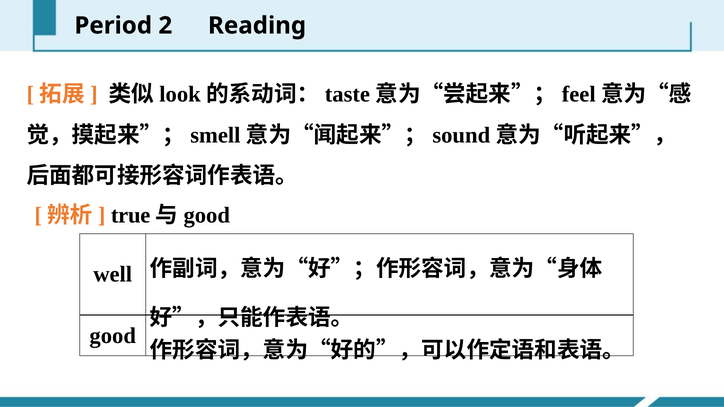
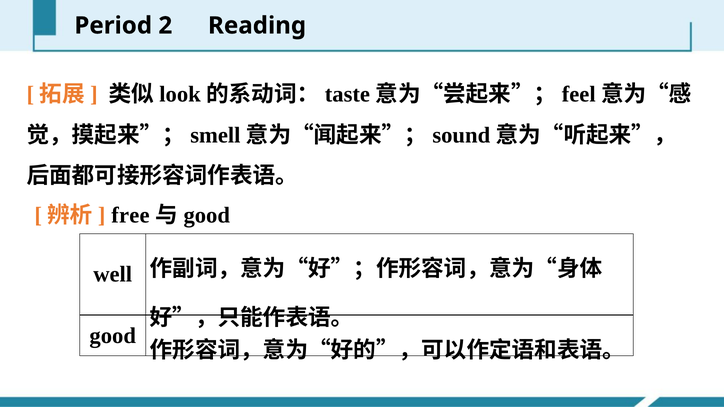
true: true -> free
